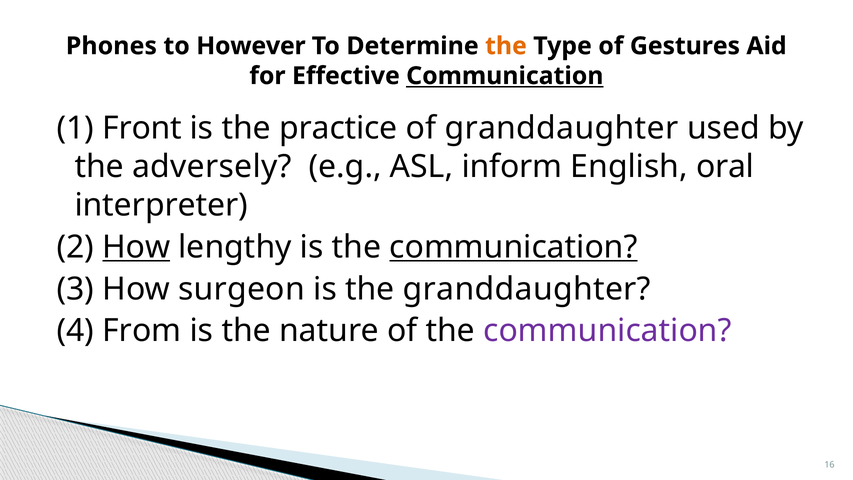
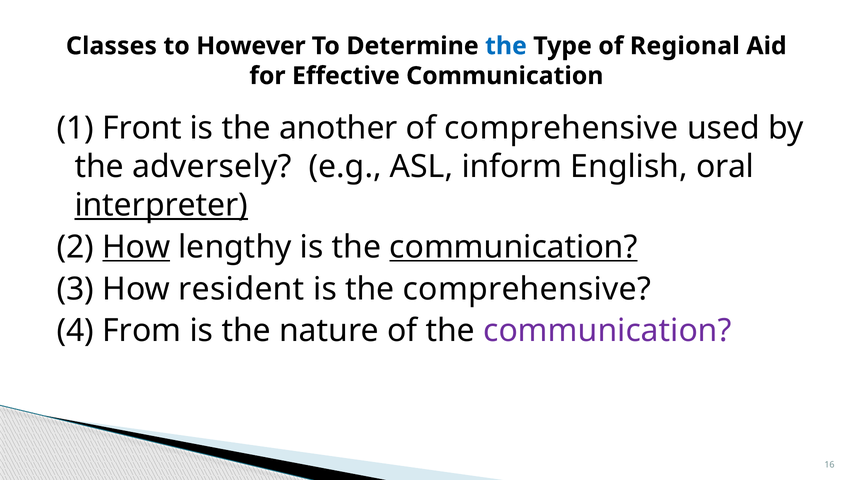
Phones: Phones -> Classes
the at (506, 46) colour: orange -> blue
Gestures: Gestures -> Regional
Communication at (505, 76) underline: present -> none
practice: practice -> another
of granddaughter: granddaughter -> comprehensive
interpreter underline: none -> present
surgeon: surgeon -> resident
the granddaughter: granddaughter -> comprehensive
